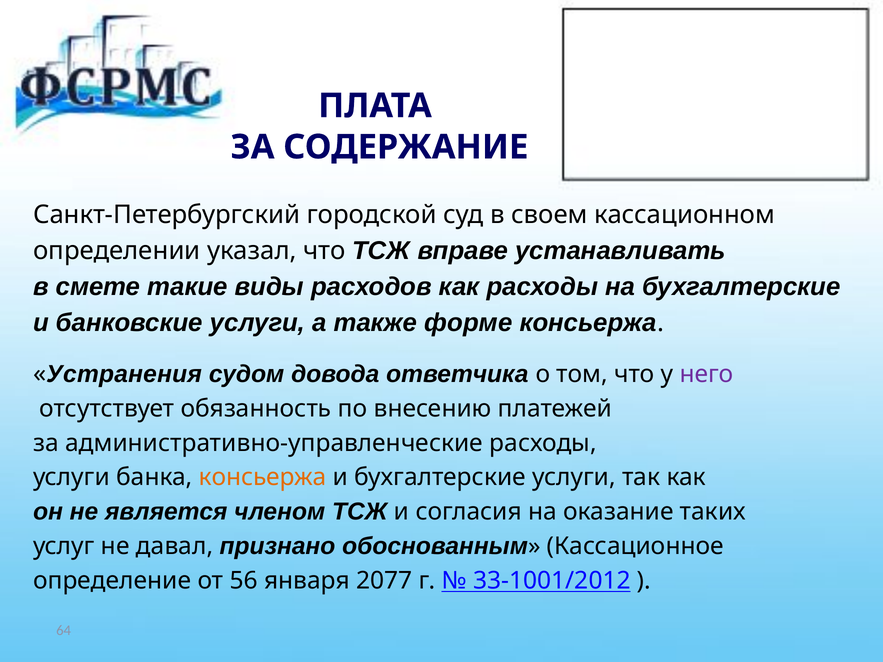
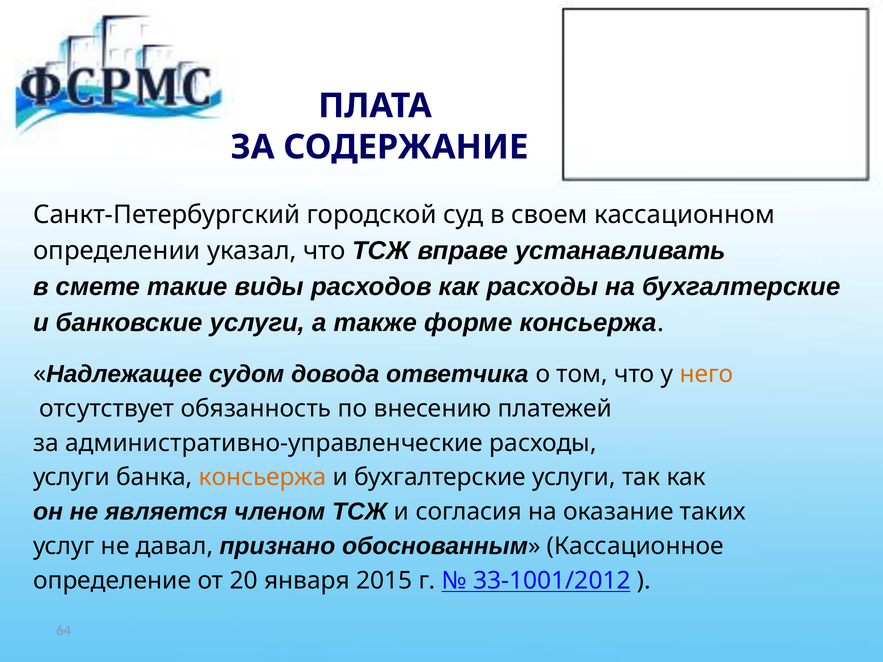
Устранения: Устранения -> Надлежащее
него colour: purple -> orange
56: 56 -> 20
2077: 2077 -> 2015
